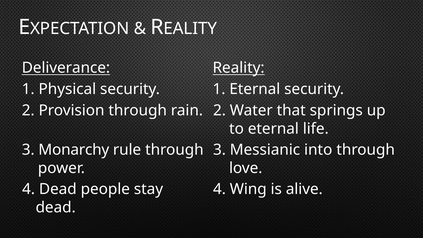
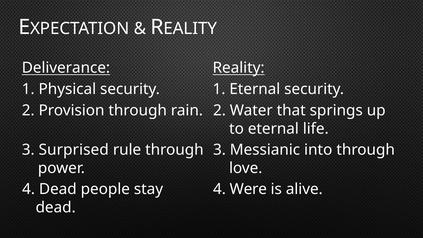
Monarchy: Monarchy -> Surprised
Wing: Wing -> Were
